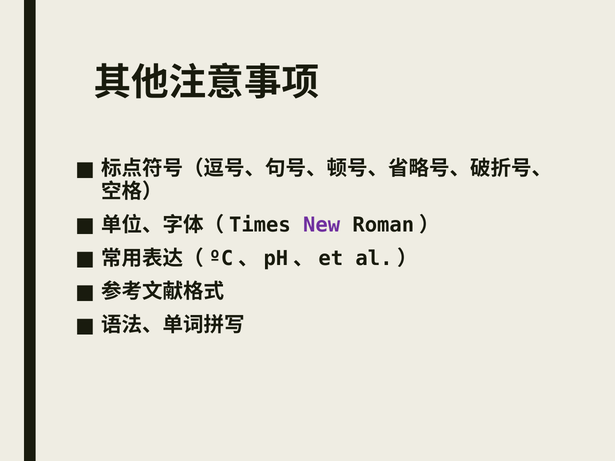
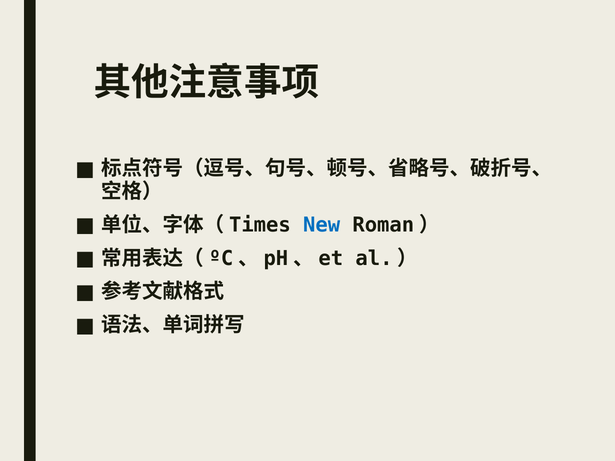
New colour: purple -> blue
